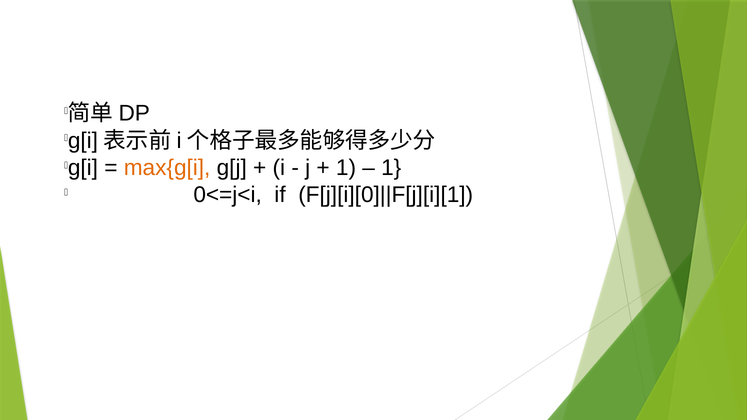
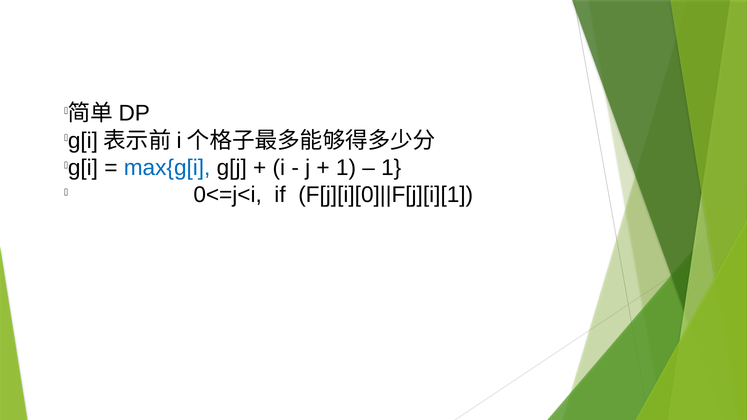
max{g[i colour: orange -> blue
